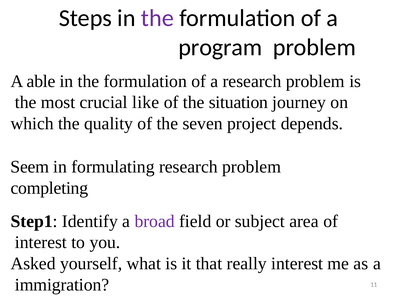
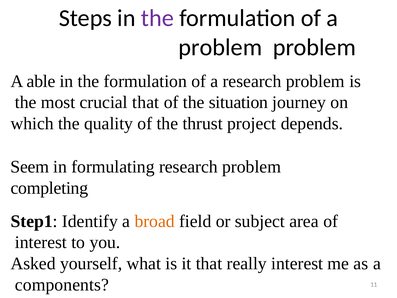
program at (220, 47): program -> problem
crucial like: like -> that
seven: seven -> thrust
broad colour: purple -> orange
immigration: immigration -> components
